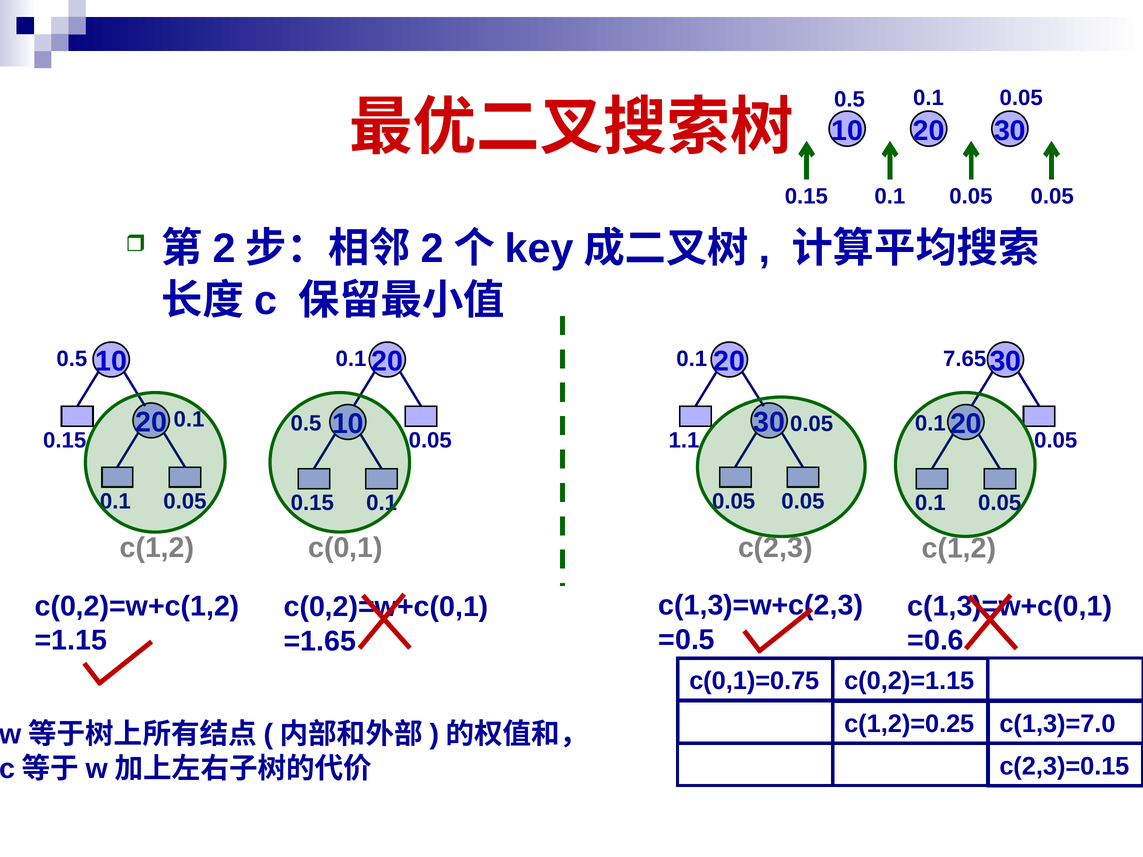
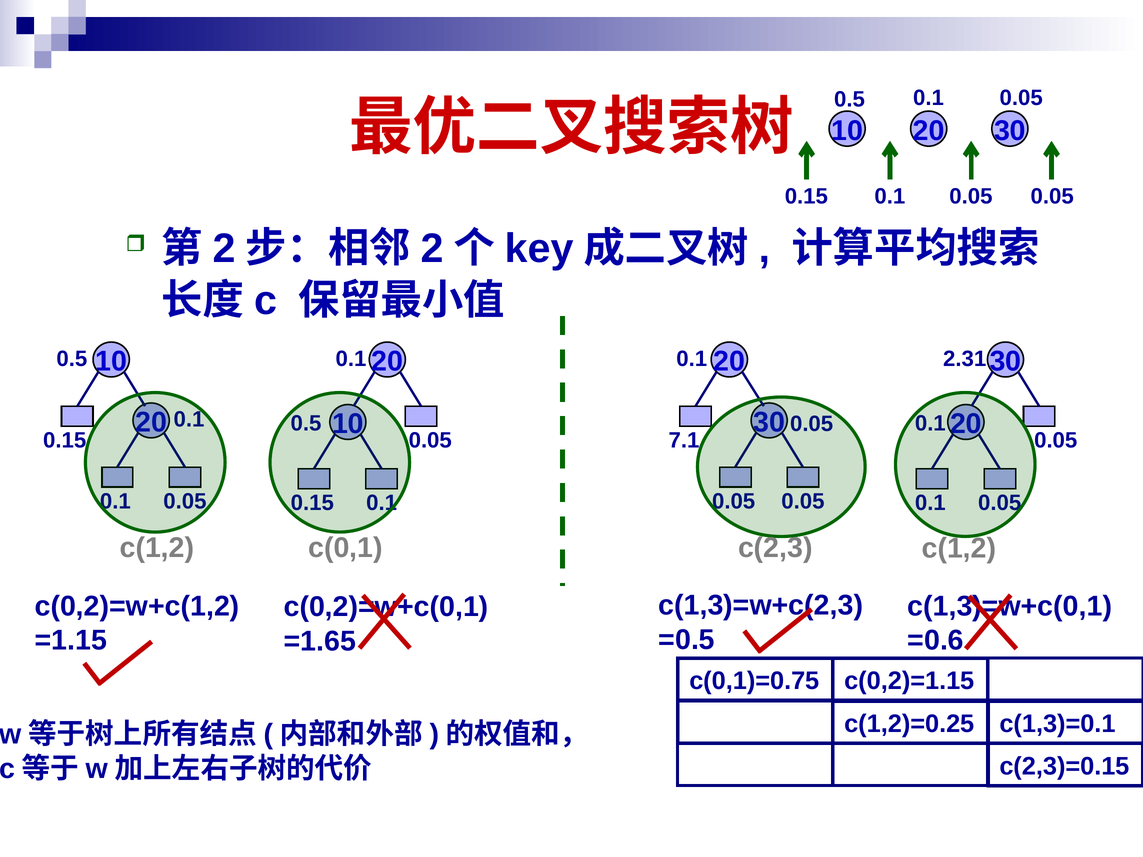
7.65: 7.65 -> 2.31
1.1: 1.1 -> 7.1
c(1,3)=7.0: c(1,3)=7.0 -> c(1,3)=0.1
